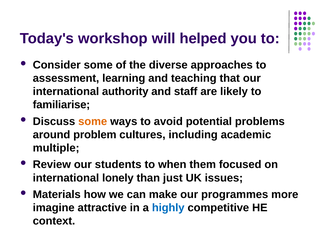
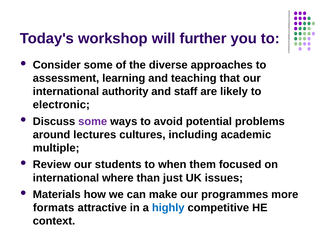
helped: helped -> further
familiarise: familiarise -> electronic
some at (93, 121) colour: orange -> purple
problem: problem -> lectures
lonely: lonely -> where
imagine: imagine -> formats
